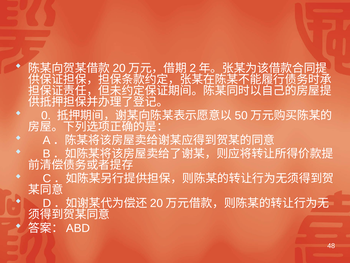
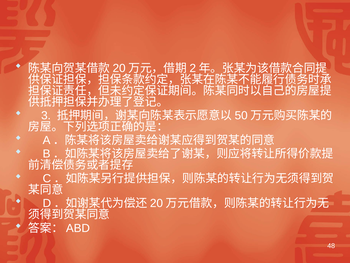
0: 0 -> 3
